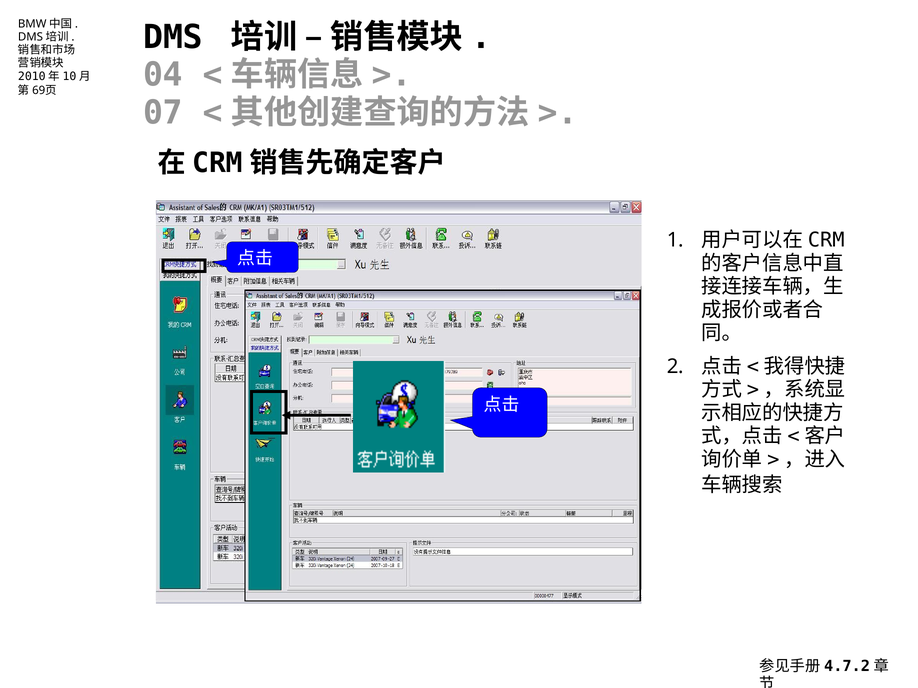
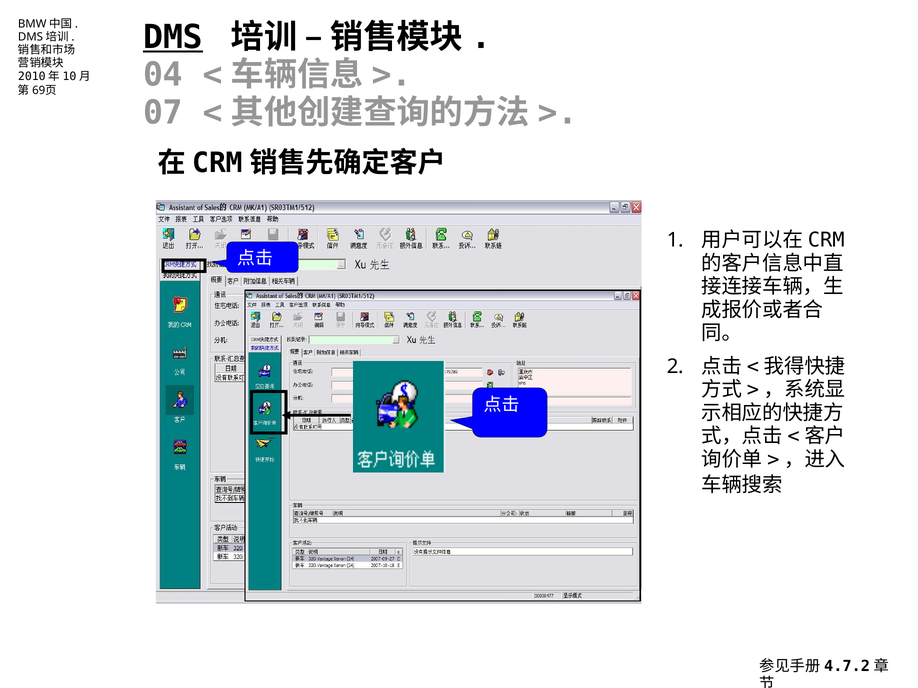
DMS underline: none -> present
